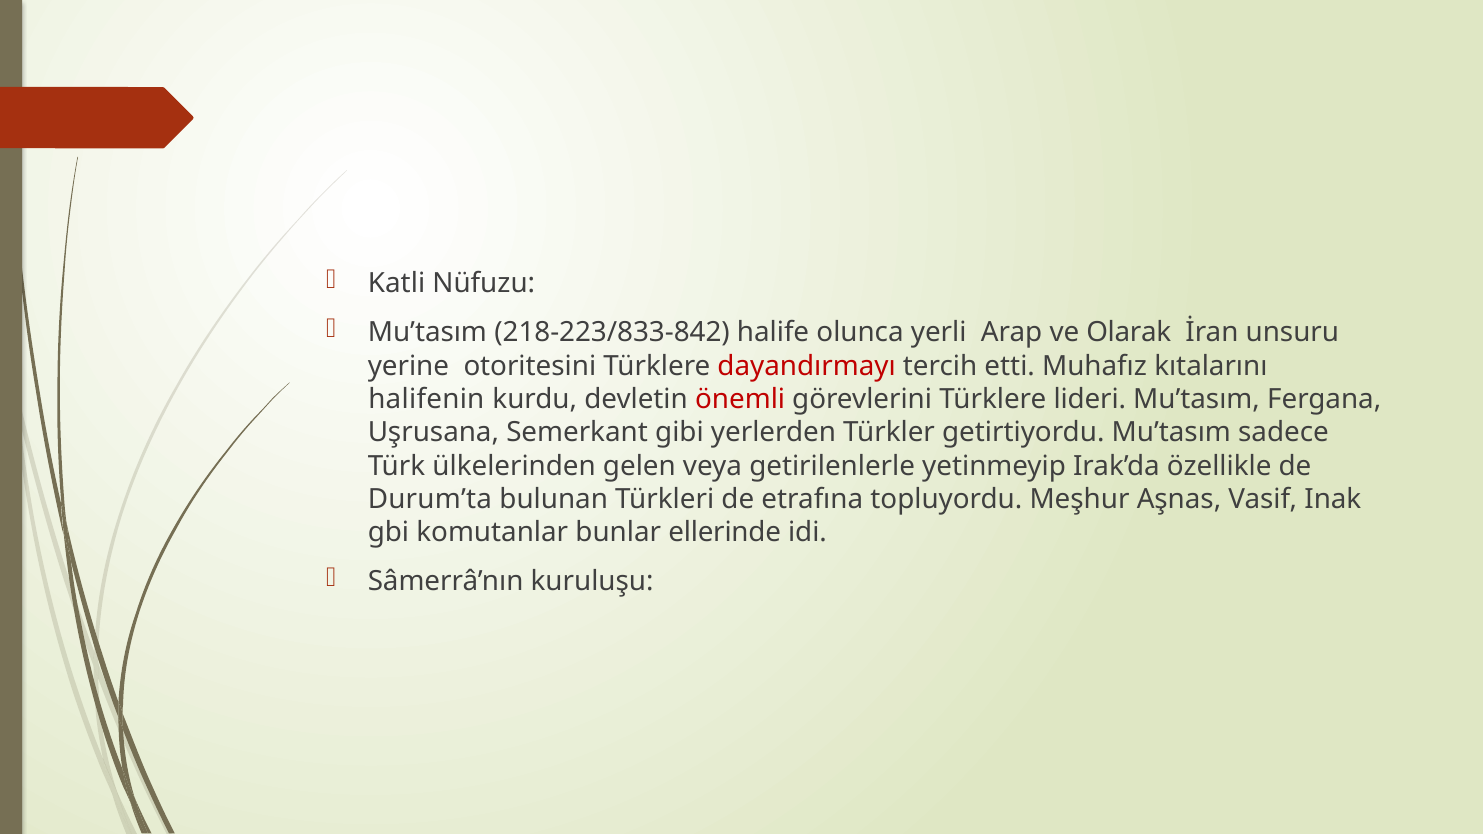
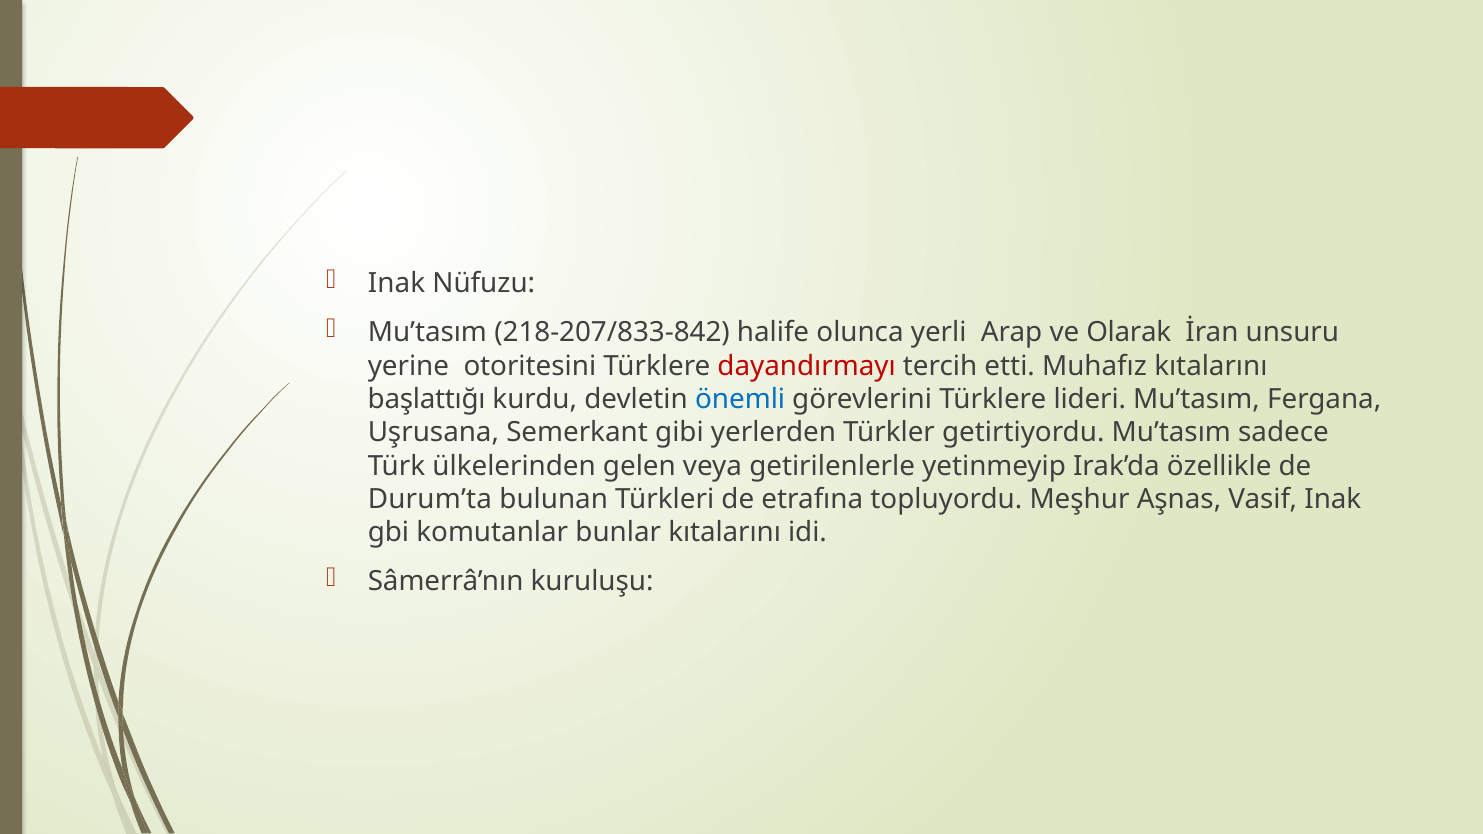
Katli at (396, 284): Katli -> Inak
218-223/833-842: 218-223/833-842 -> 218-207/833-842
halifenin: halifenin -> başlattığı
önemli colour: red -> blue
bunlar ellerinde: ellerinde -> kıtalarını
